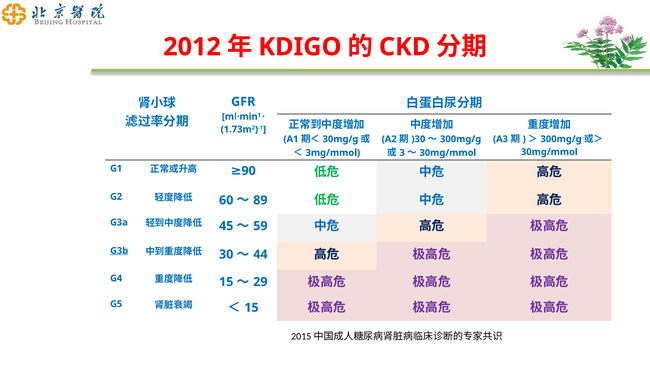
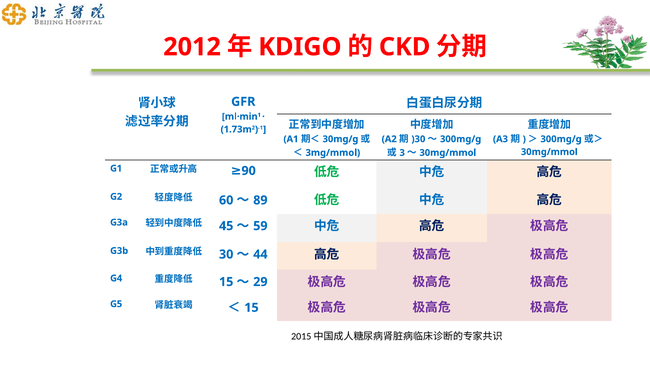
G3b underline: present -> none
